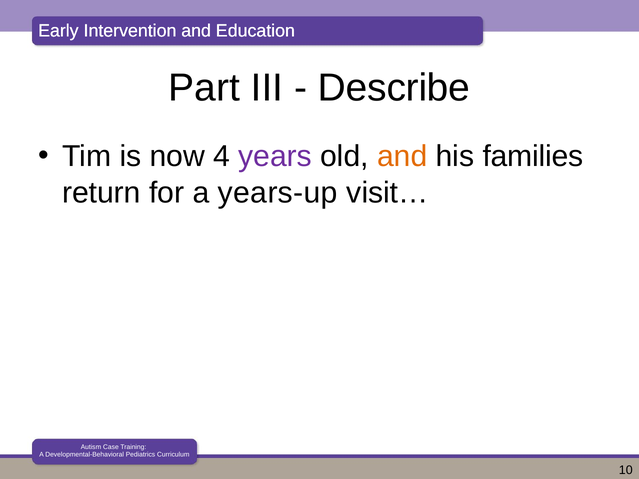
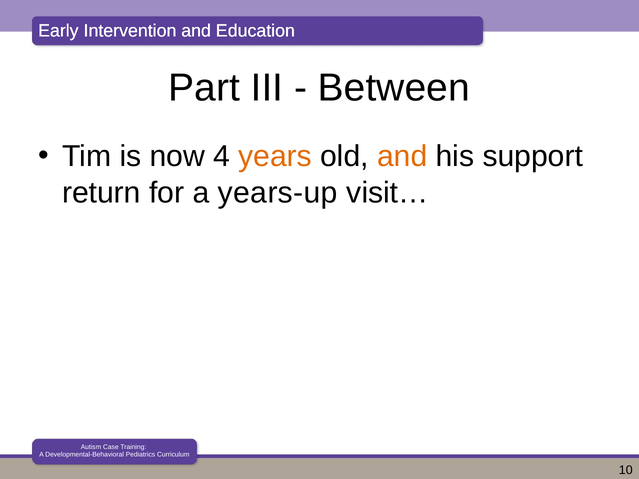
Describe: Describe -> Between
years colour: purple -> orange
families: families -> support
